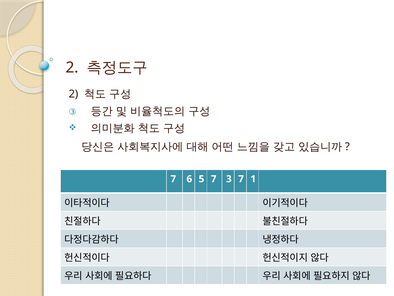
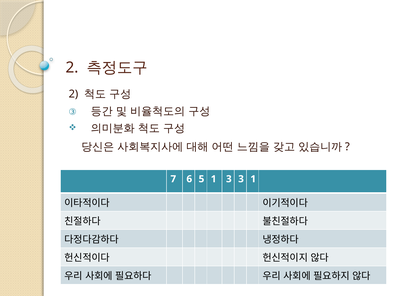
5 7: 7 -> 1
3 7: 7 -> 3
